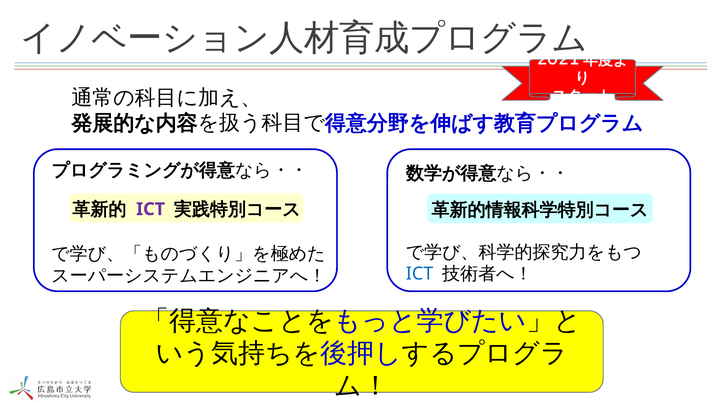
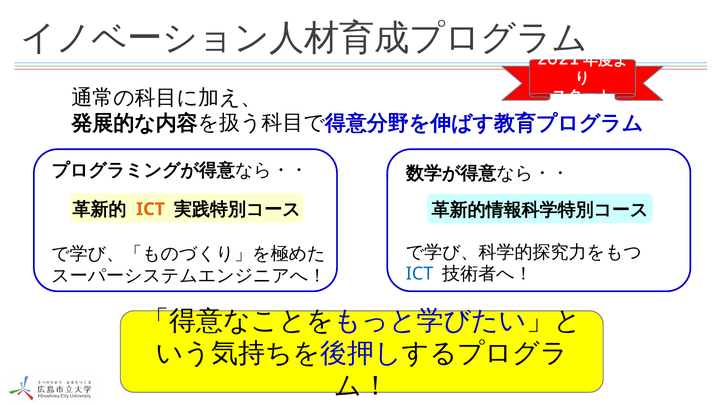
ICT at (151, 209) colour: purple -> orange
